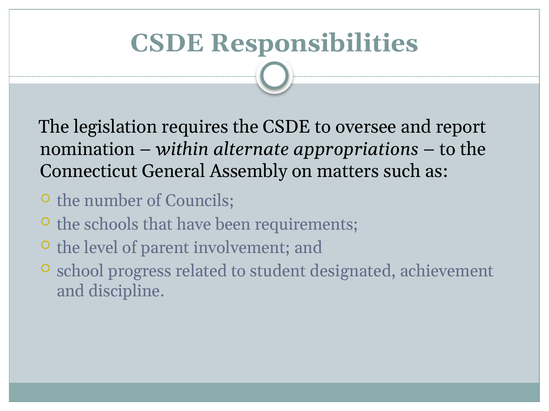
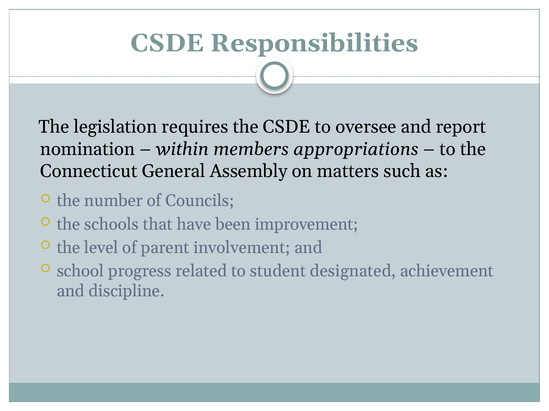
alternate: alternate -> members
requirements: requirements -> improvement
